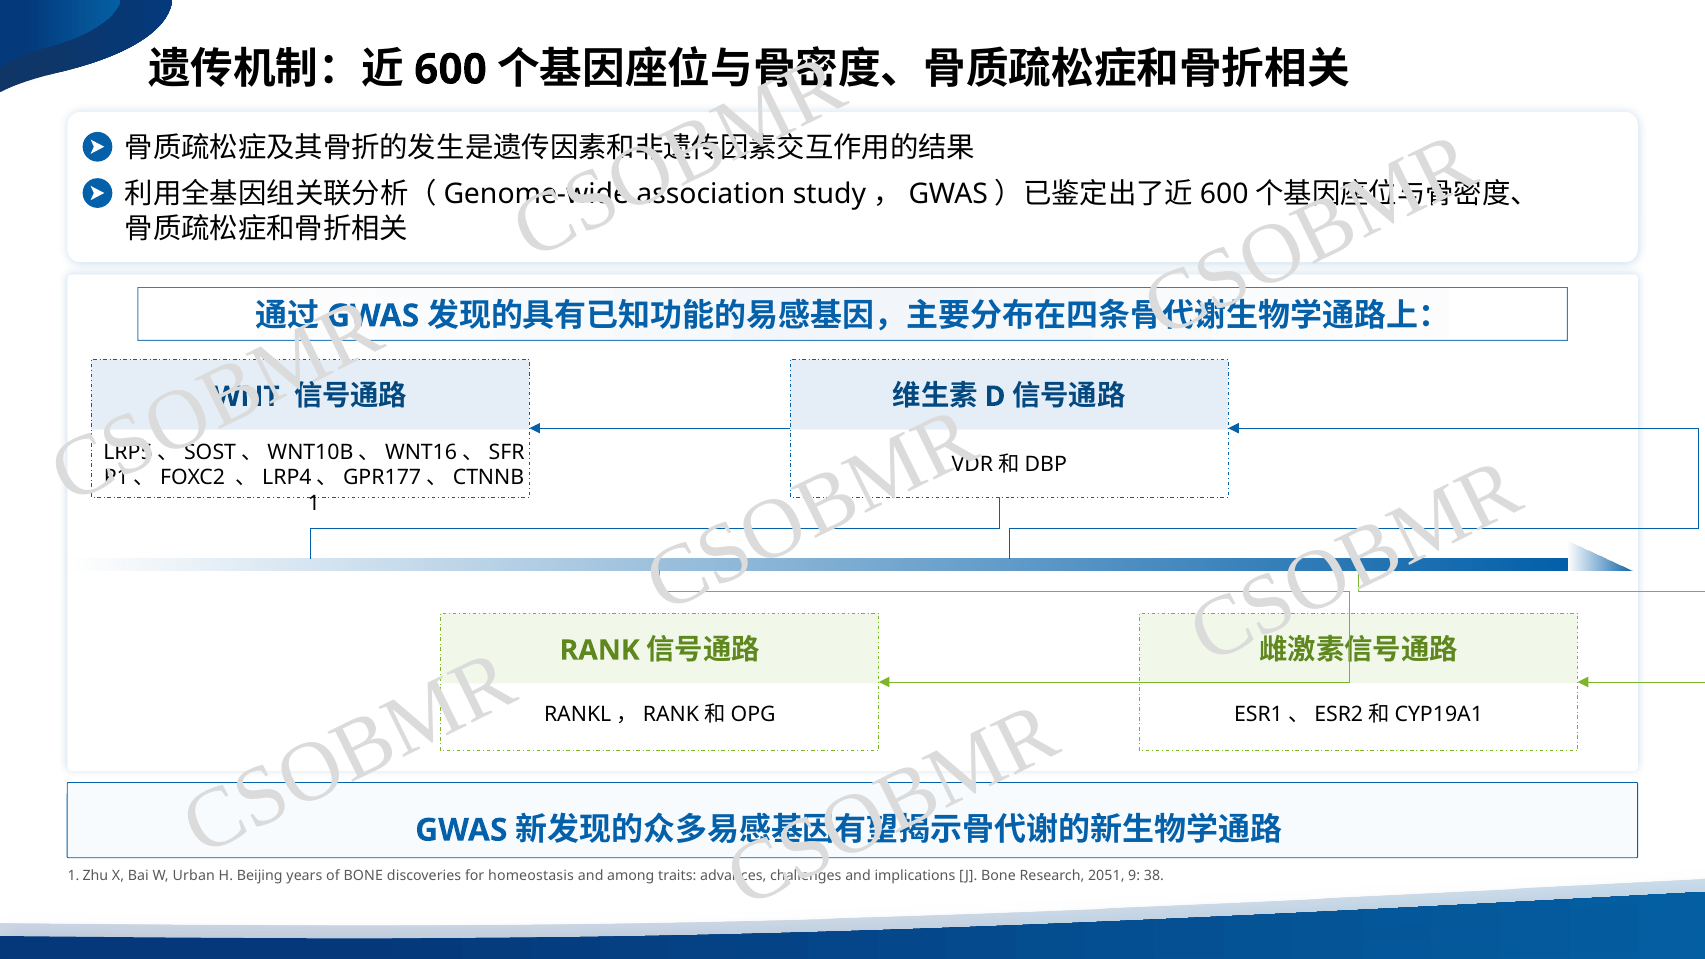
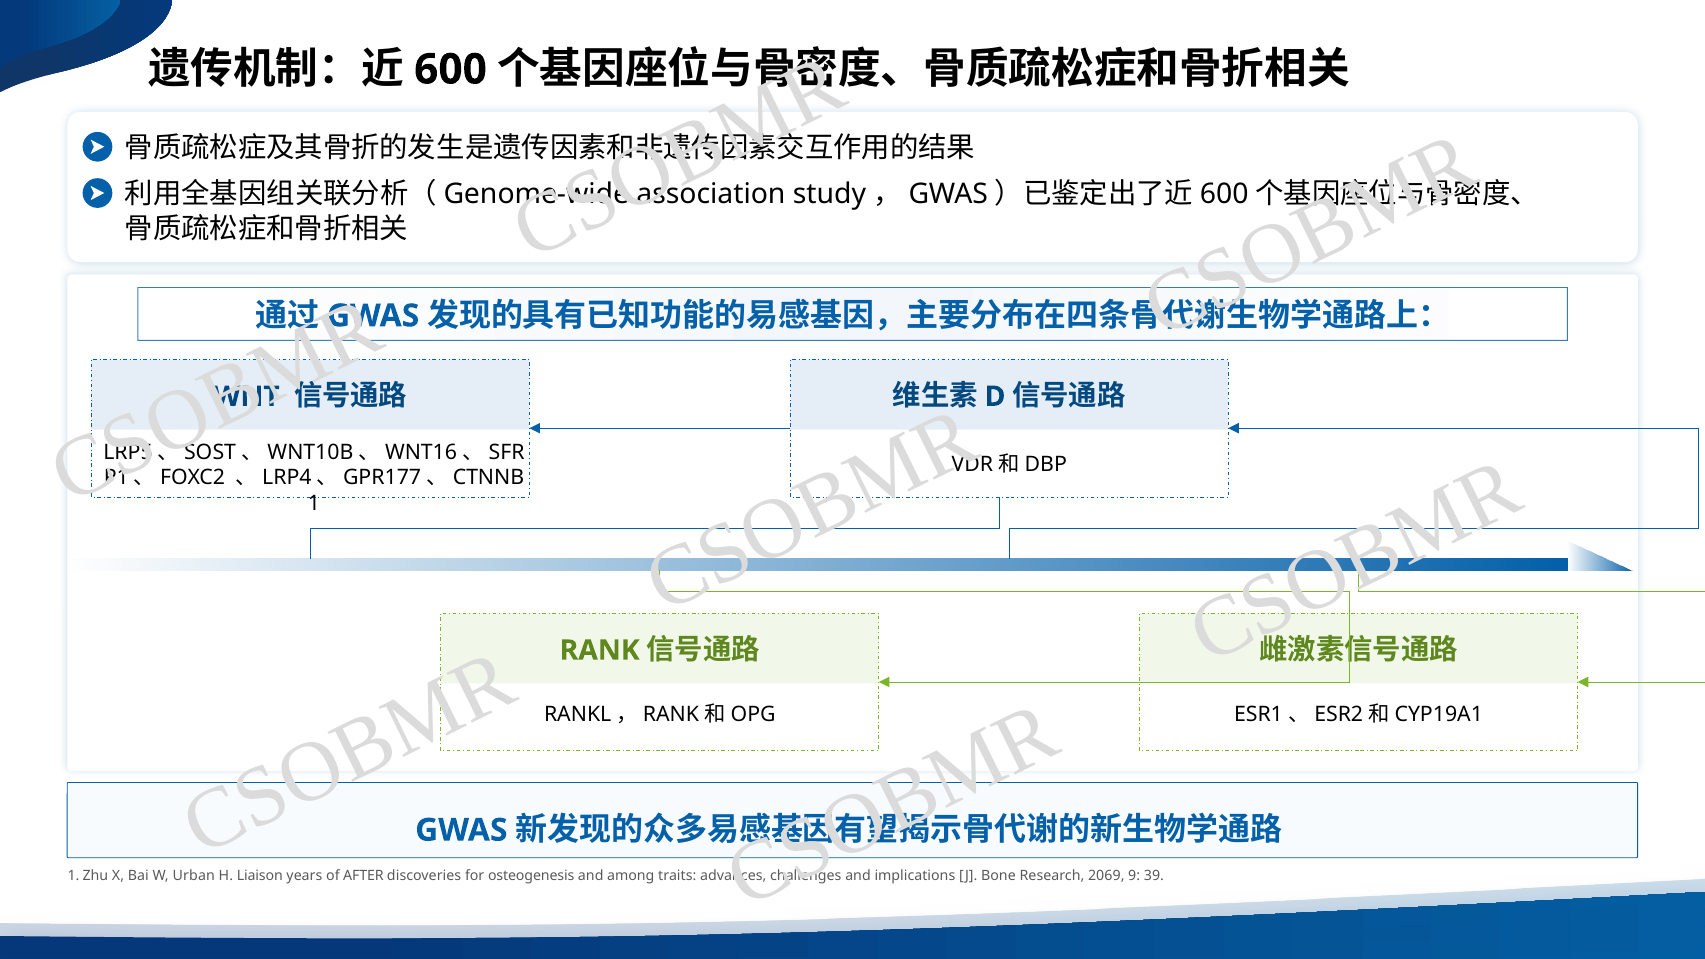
Beijing: Beijing -> Liaison
of BONE: BONE -> AFTER
homeostasis: homeostasis -> osteogenesis
2051: 2051 -> 2069
38: 38 -> 39
